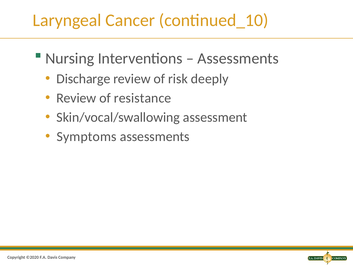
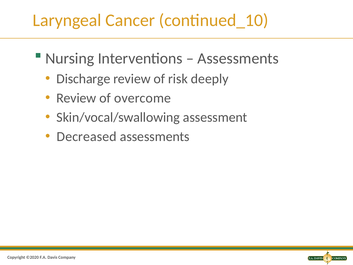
resistance: resistance -> overcome
Symptoms: Symptoms -> Decreased
